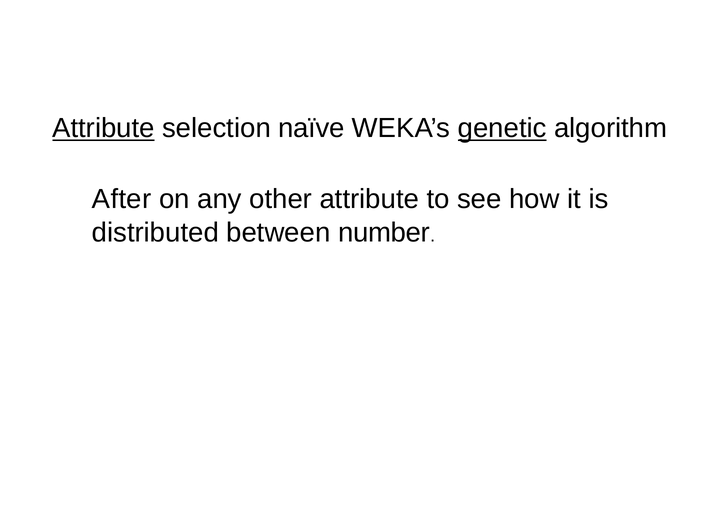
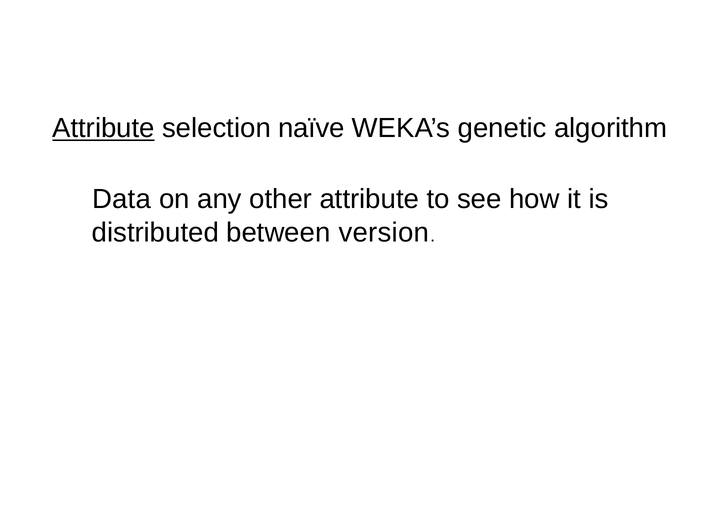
genetic underline: present -> none
After: After -> Data
number: number -> version
